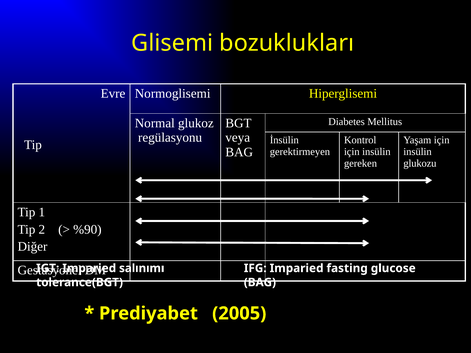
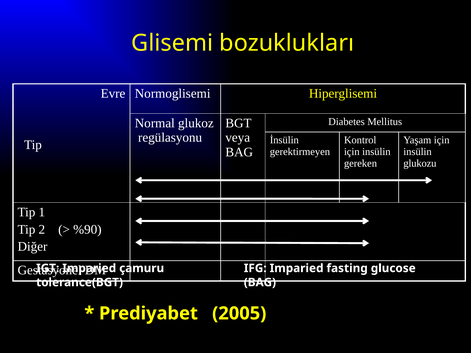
salınımı: salınımı -> çamuru
